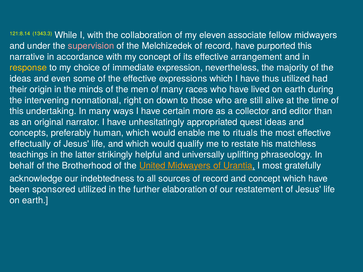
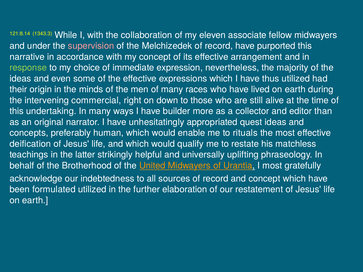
response colour: yellow -> light green
nonnational: nonnational -> commercial
certain: certain -> builder
effectually: effectually -> deification
sponsored: sponsored -> formulated
